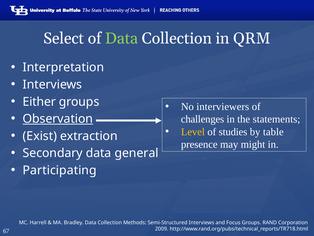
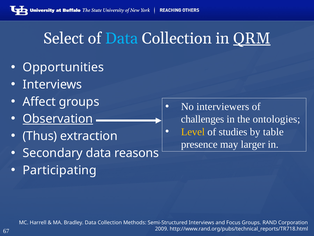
Data at (122, 38) colour: light green -> light blue
QRM underline: none -> present
Interpretation: Interpretation -> Opportunities
Either: Either -> Affect
statements: statements -> ontologies
Exist: Exist -> Thus
might: might -> larger
general: general -> reasons
